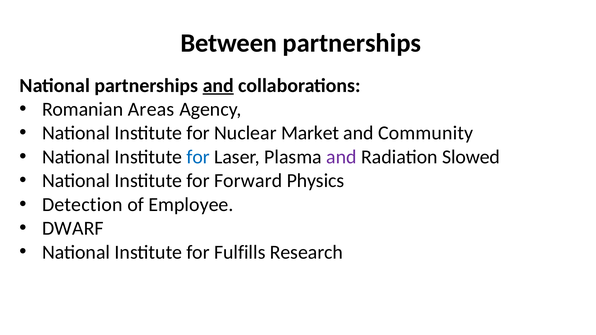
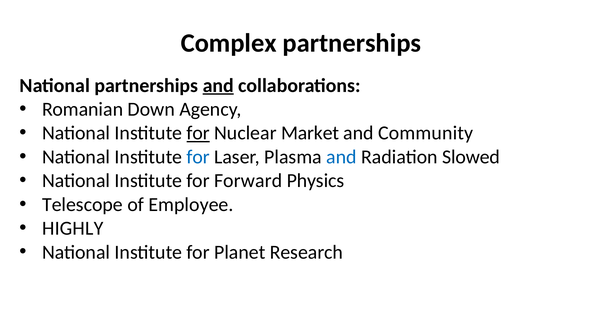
Between: Between -> Complex
Areas: Areas -> Down
for at (198, 133) underline: none -> present
and at (341, 157) colour: purple -> blue
Detection: Detection -> Telescope
DWARF: DWARF -> HIGHLY
Fulfills: Fulfills -> Planet
